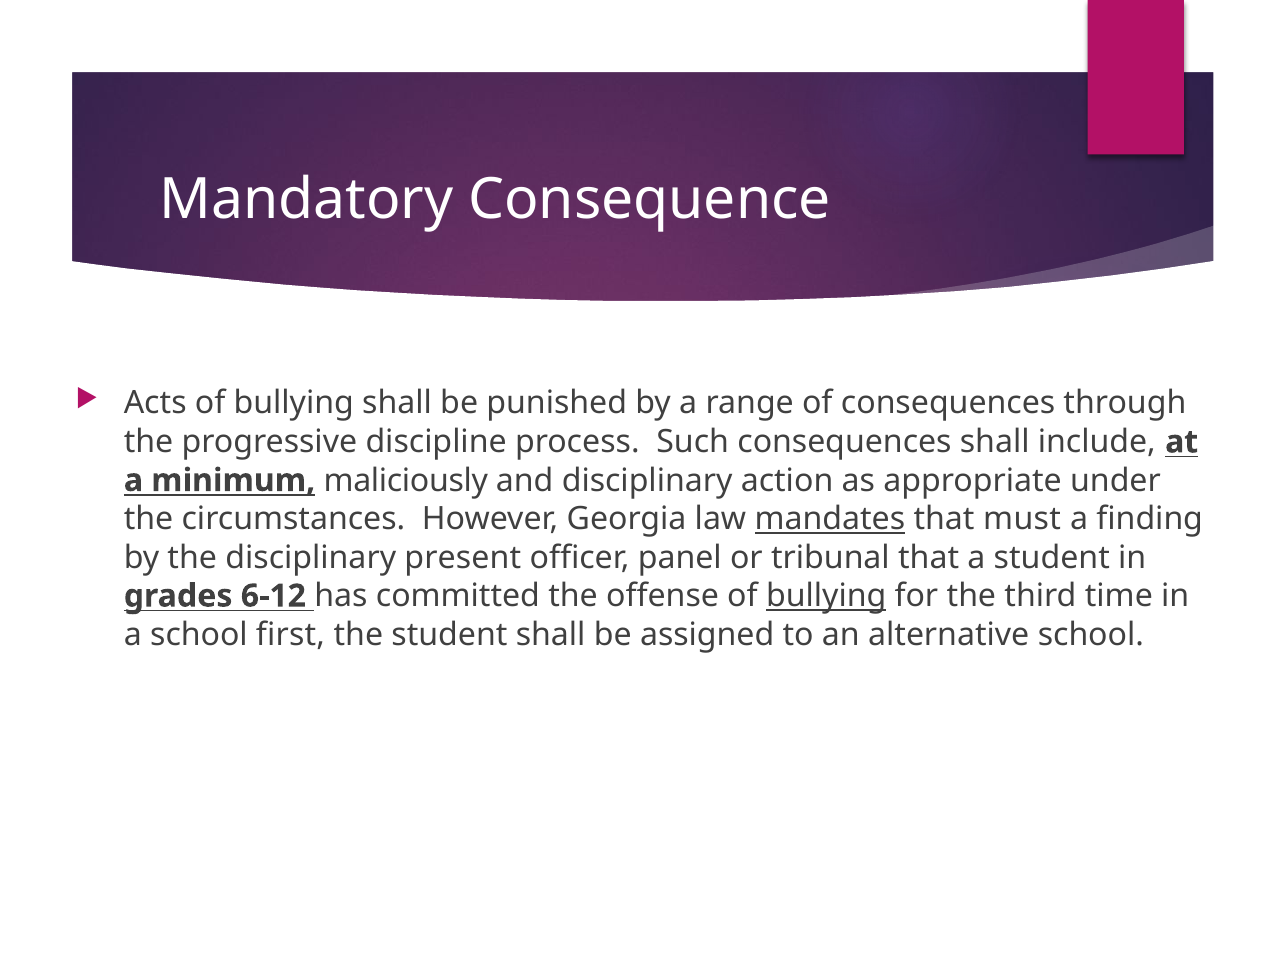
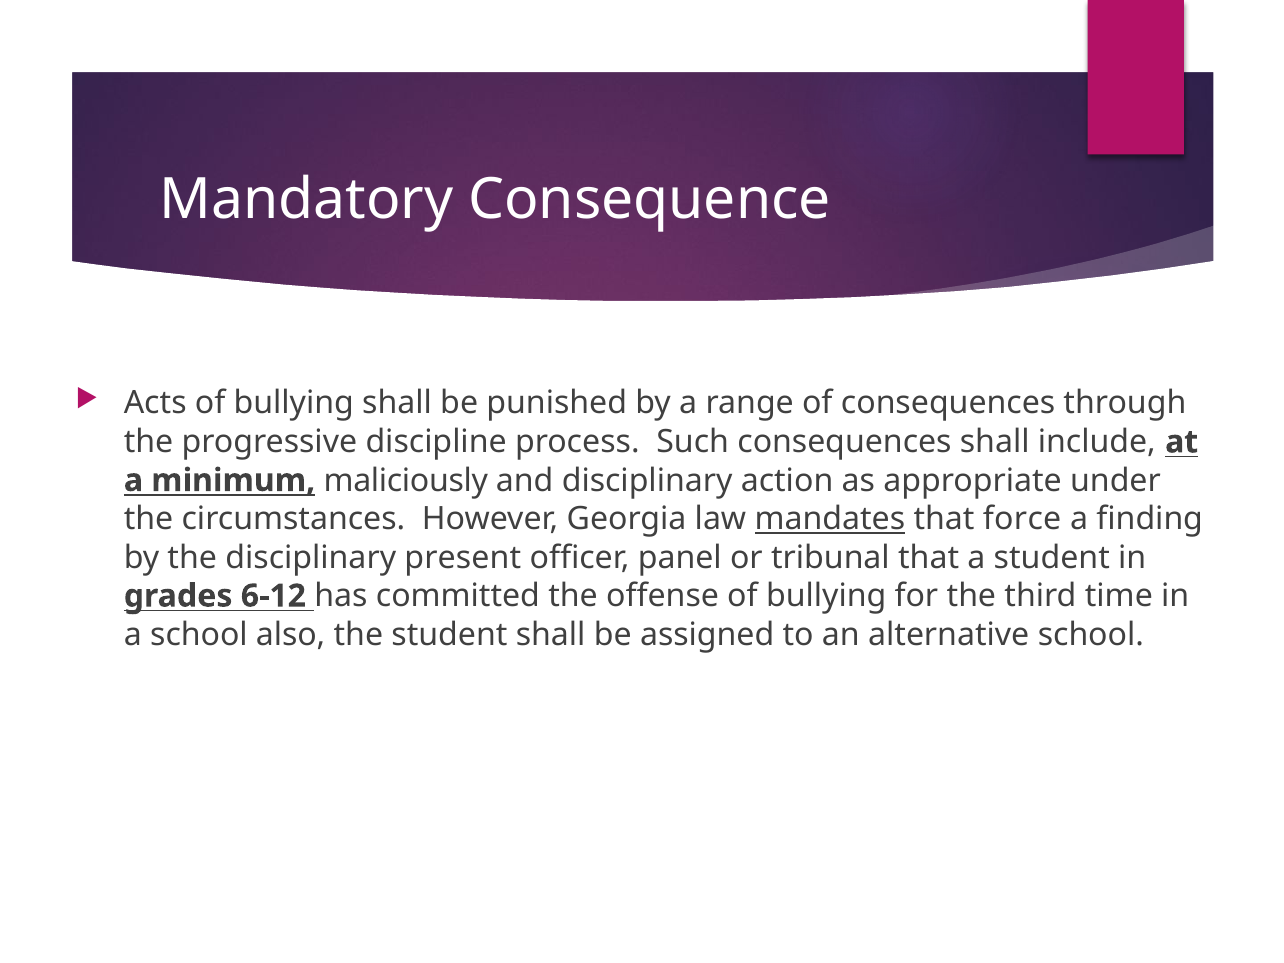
must: must -> force
bullying at (826, 596) underline: present -> none
first: first -> also
